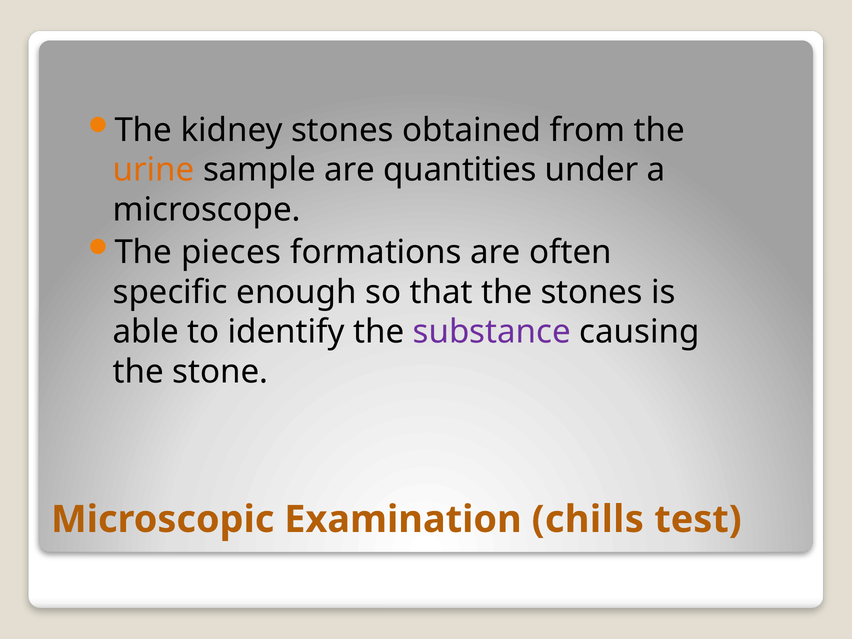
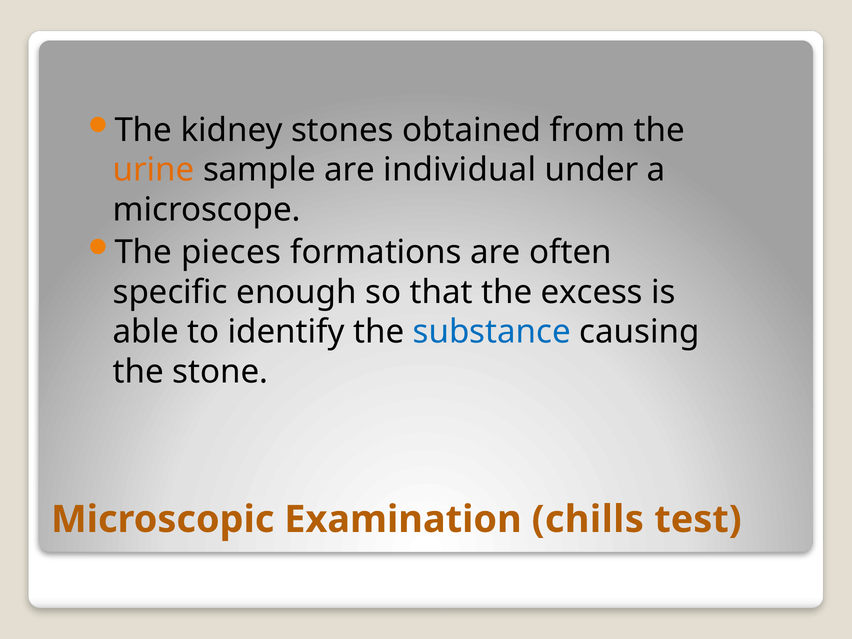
quantities: quantities -> individual
the stones: stones -> excess
substance colour: purple -> blue
